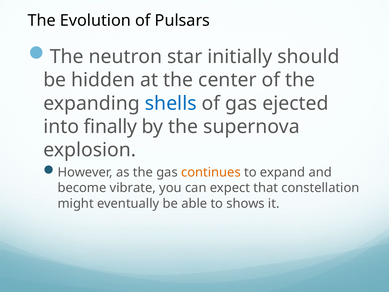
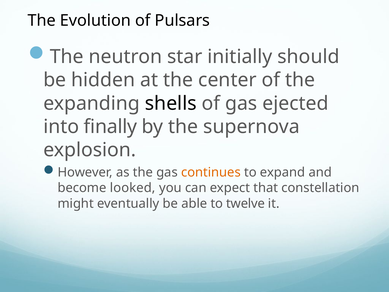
shells colour: blue -> black
vibrate: vibrate -> looked
shows: shows -> twelve
